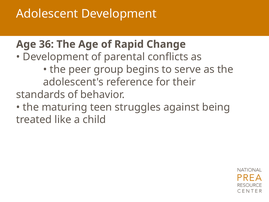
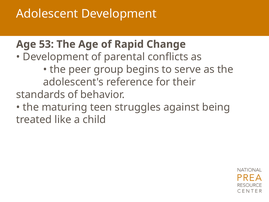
36: 36 -> 53
